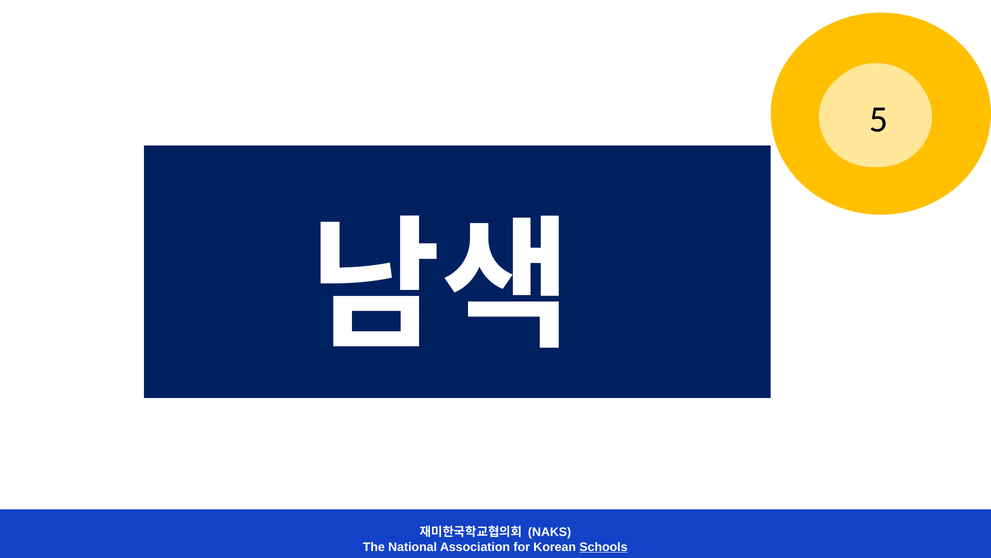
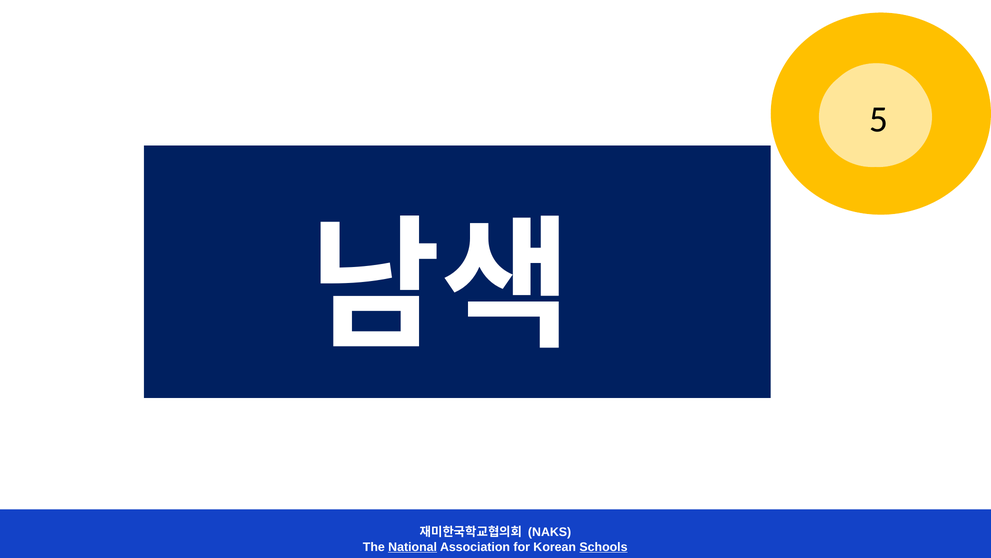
National underline: none -> present
